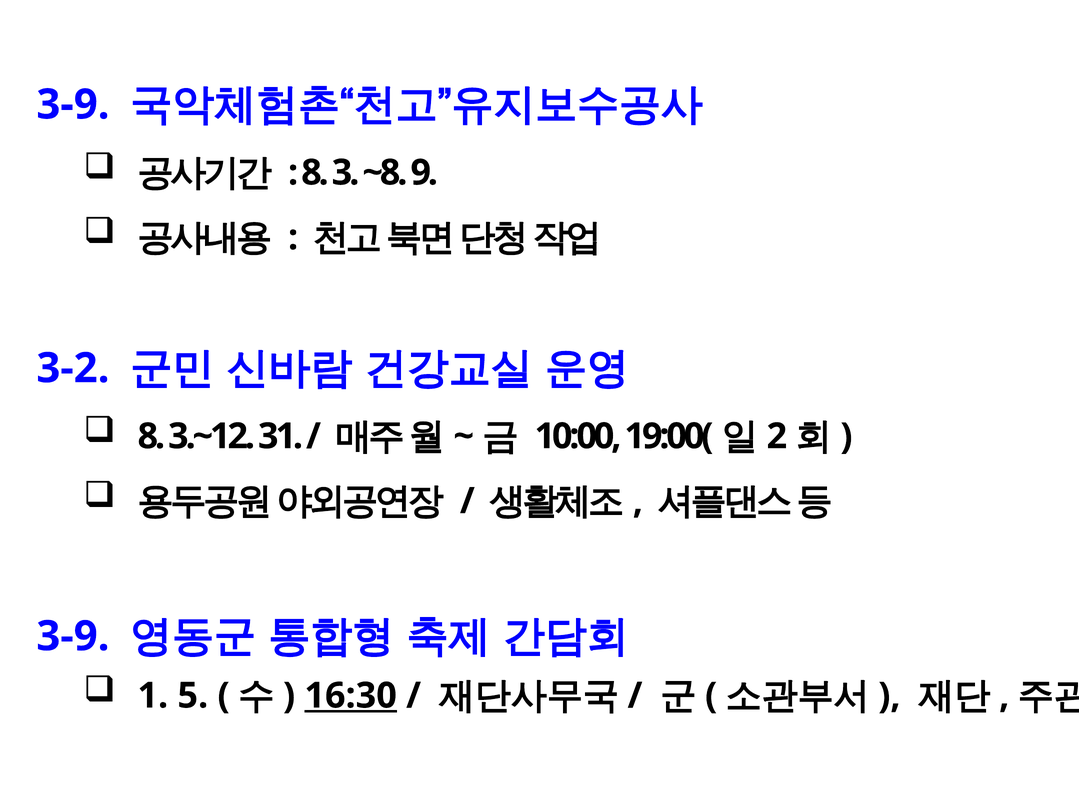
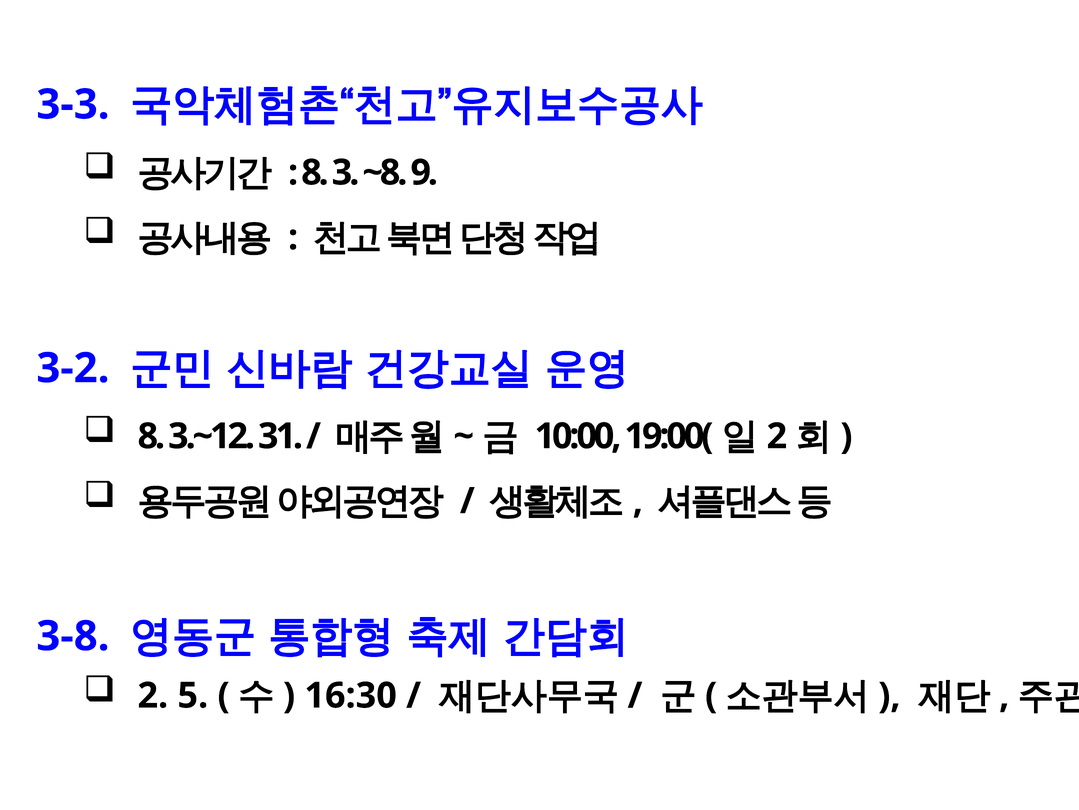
3-9 at (73, 105): 3-9 -> 3-3
3-9 at (73, 636): 3-9 -> 3-8
1 at (153, 695): 1 -> 2
16:30 underline: present -> none
